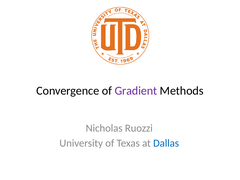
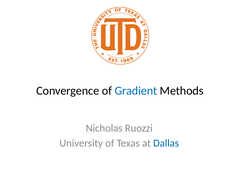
Gradient colour: purple -> blue
